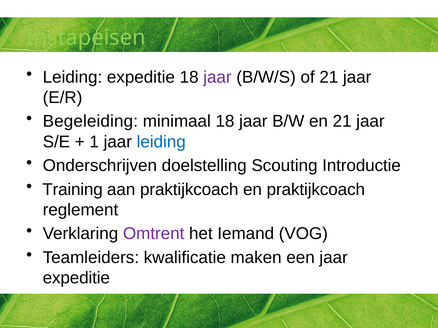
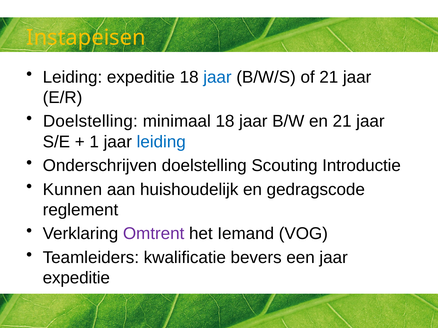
Instapeisen colour: light green -> yellow
jaar at (217, 77) colour: purple -> blue
Begeleiding at (90, 122): Begeleiding -> Doelstelling
Training: Training -> Kunnen
aan praktijkcoach: praktijkcoach -> huishoudelijk
en praktijkcoach: praktijkcoach -> gedragscode
maken: maken -> bevers
